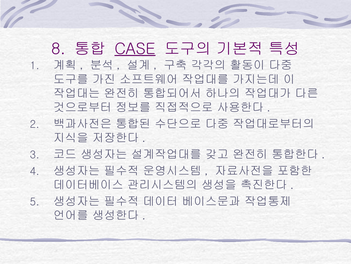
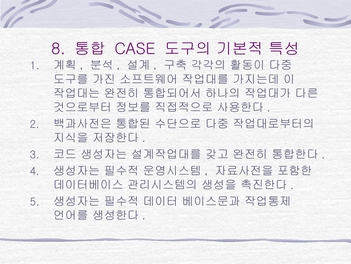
CASE underline: present -> none
